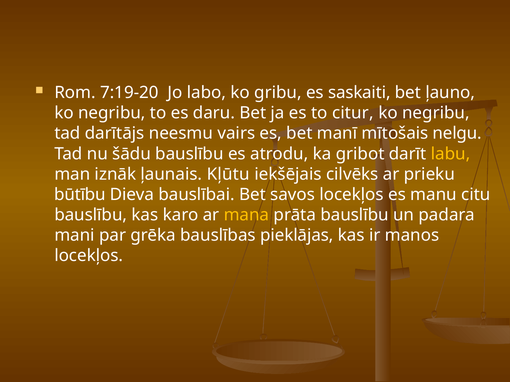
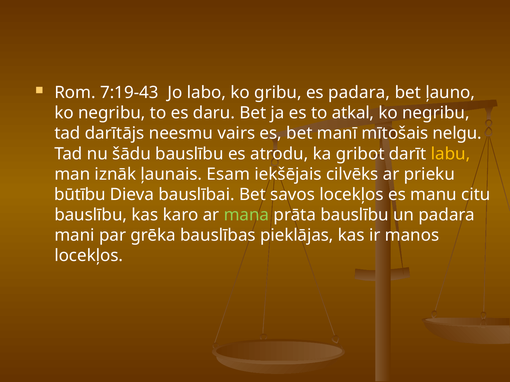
7:19-20: 7:19-20 -> 7:19-43
es saskaiti: saskaiti -> padara
citur: citur -> atkal
Kļūtu: Kļūtu -> Esam
mana colour: yellow -> light green
